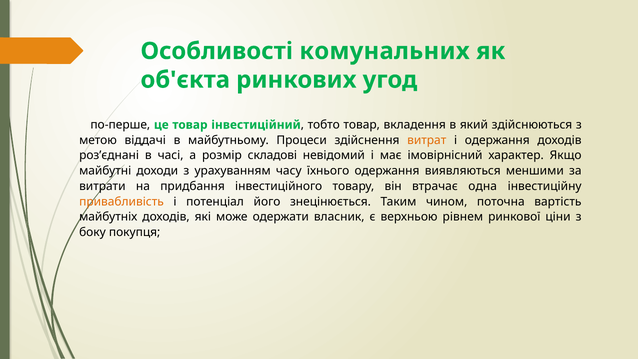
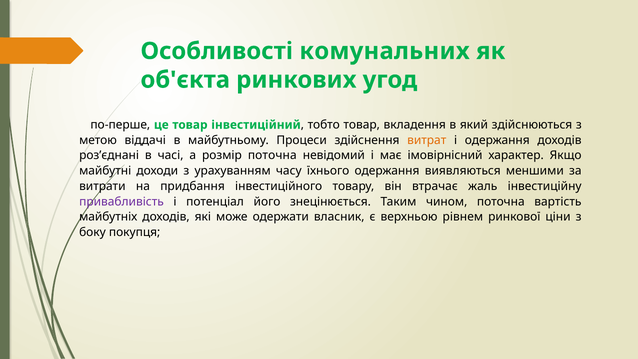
розмір складові: складові -> поточна
одна: одна -> жаль
привабливість colour: orange -> purple
